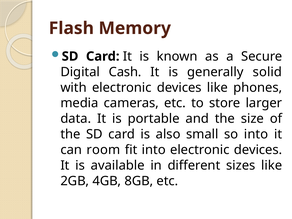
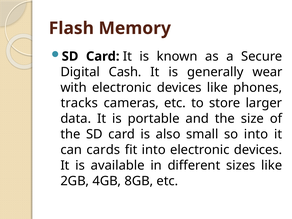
solid: solid -> wear
media: media -> tracks
room: room -> cards
